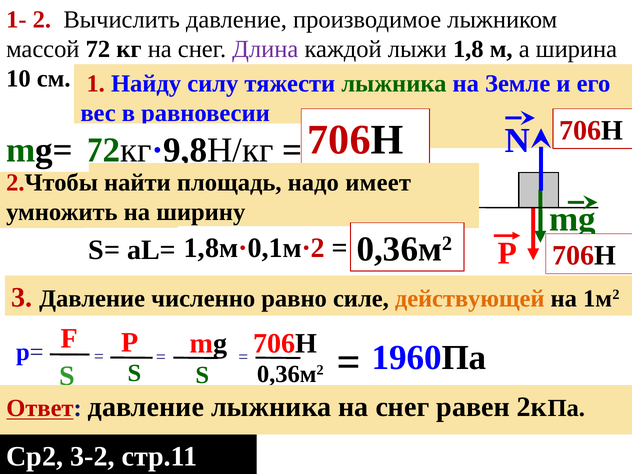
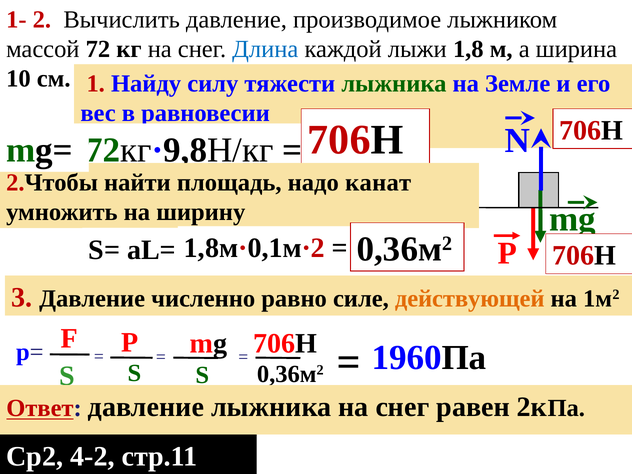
Длина colour: purple -> blue
имеет: имеет -> канат
3-2: 3-2 -> 4-2
